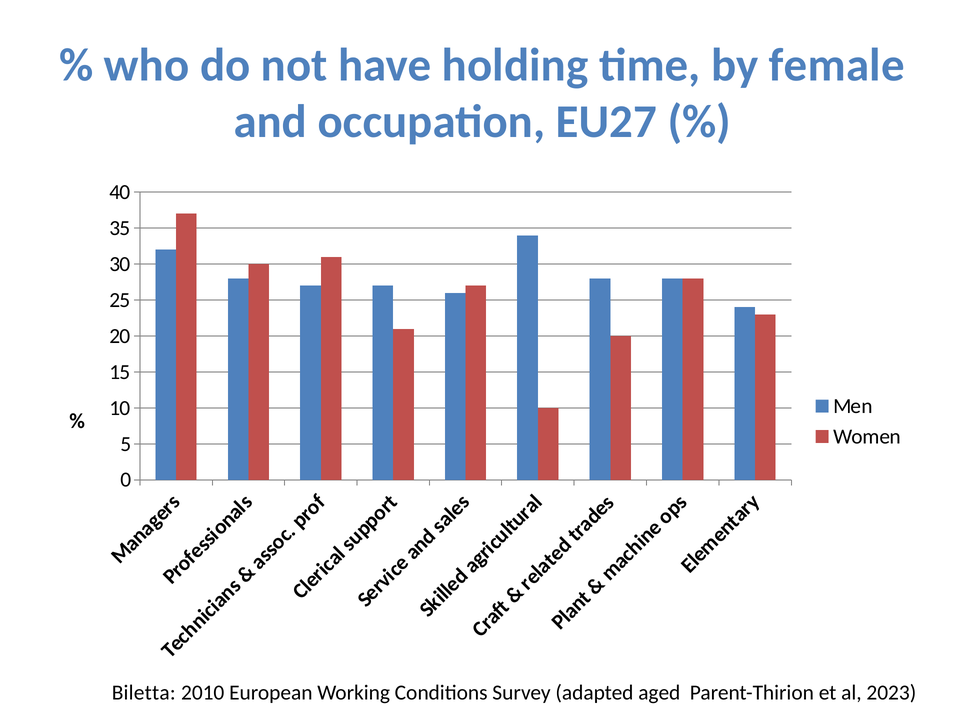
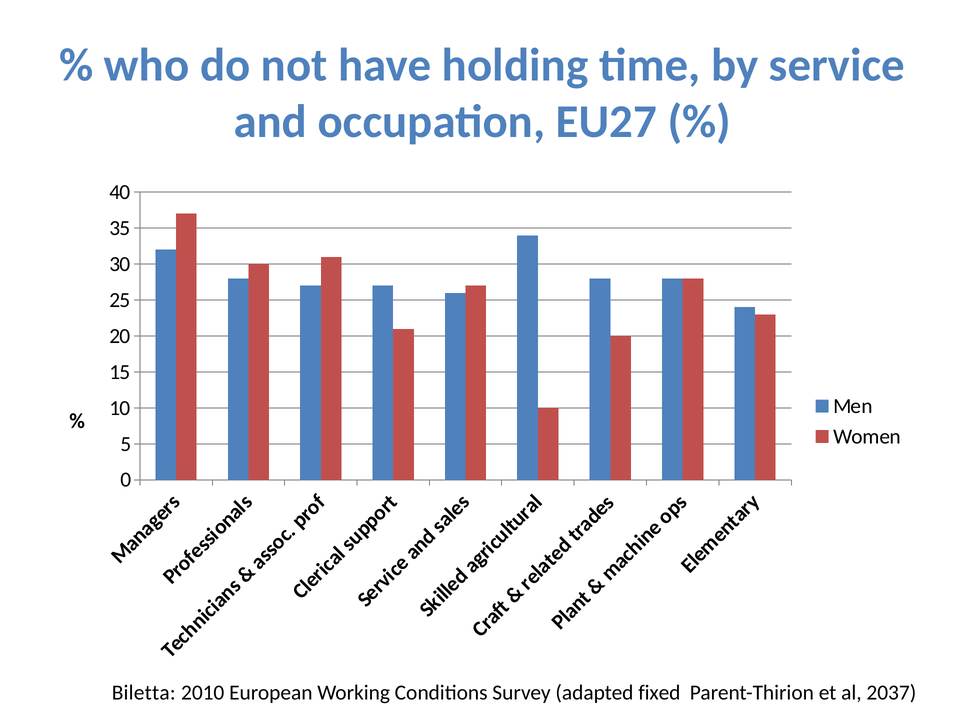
female: female -> service
aged: aged -> fixed
2023: 2023 -> 2037
